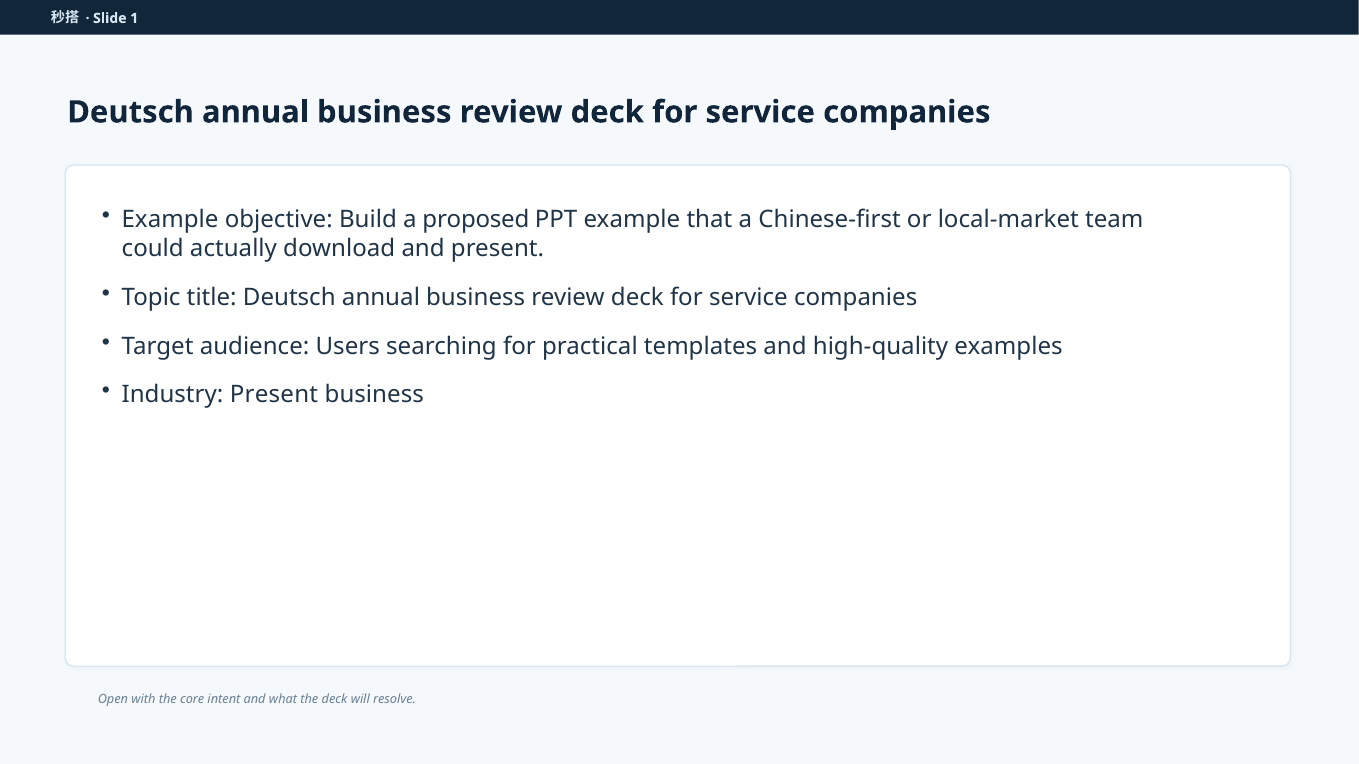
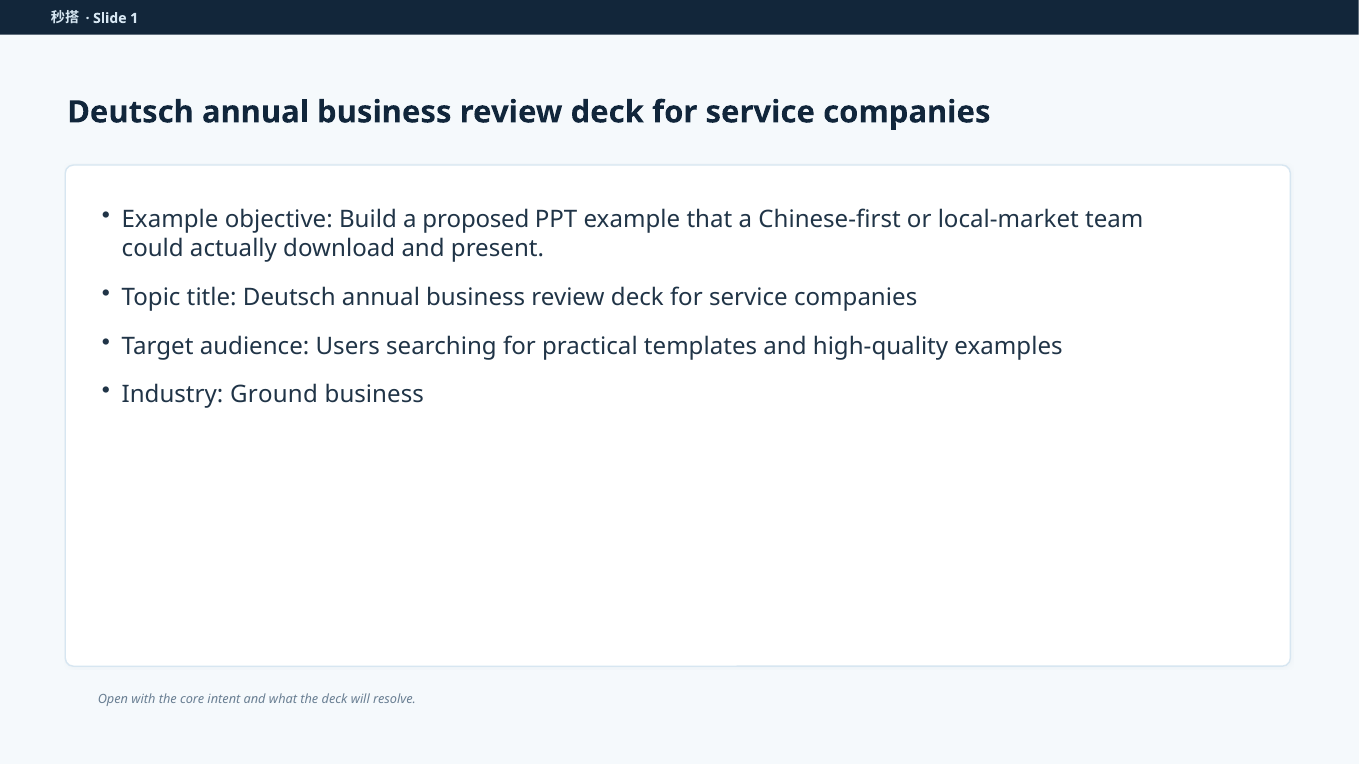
Industry Present: Present -> Ground
